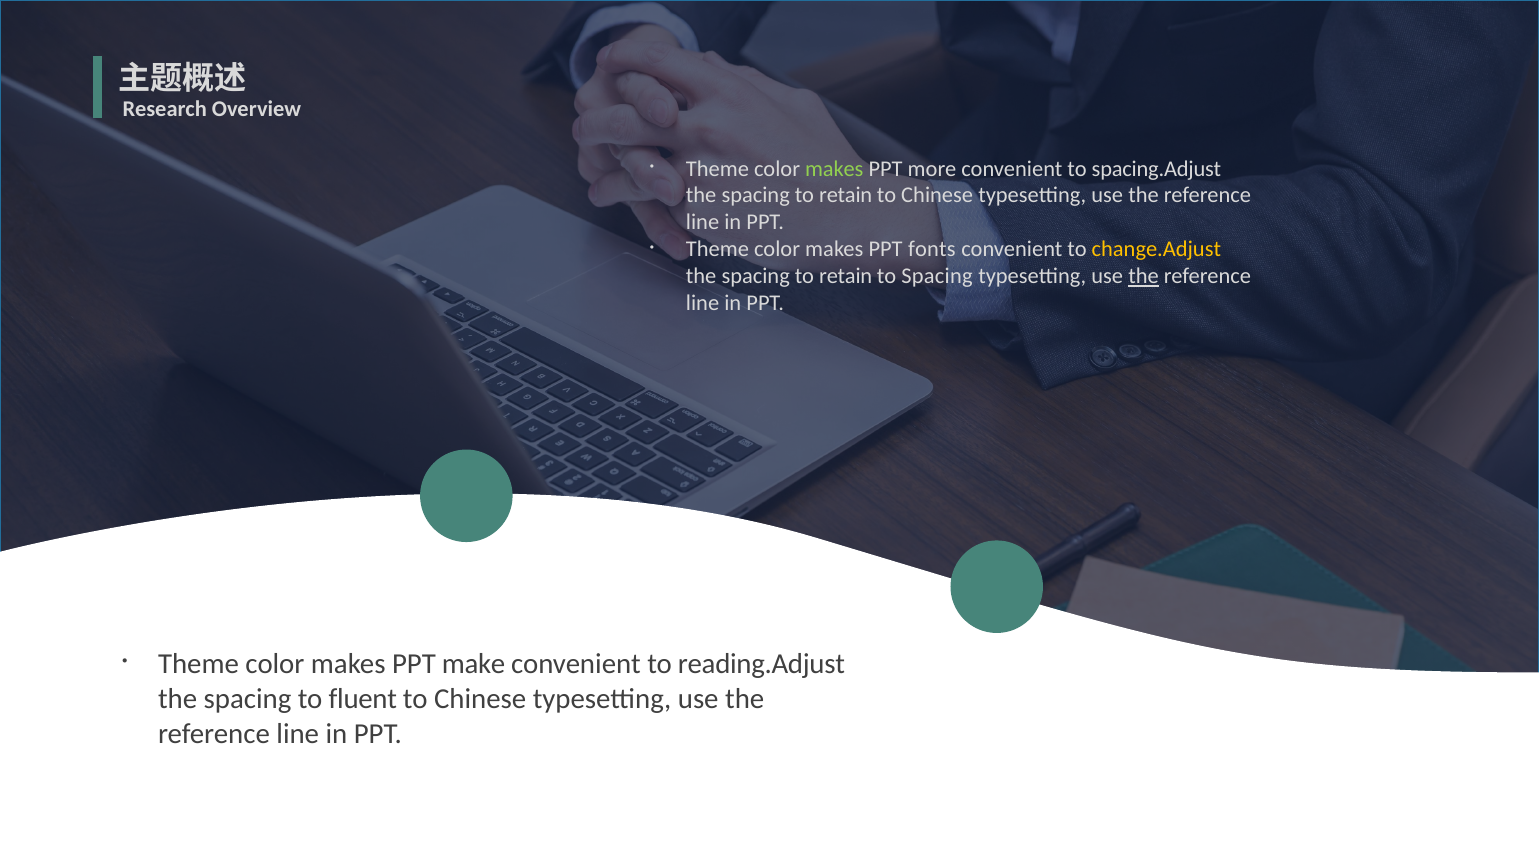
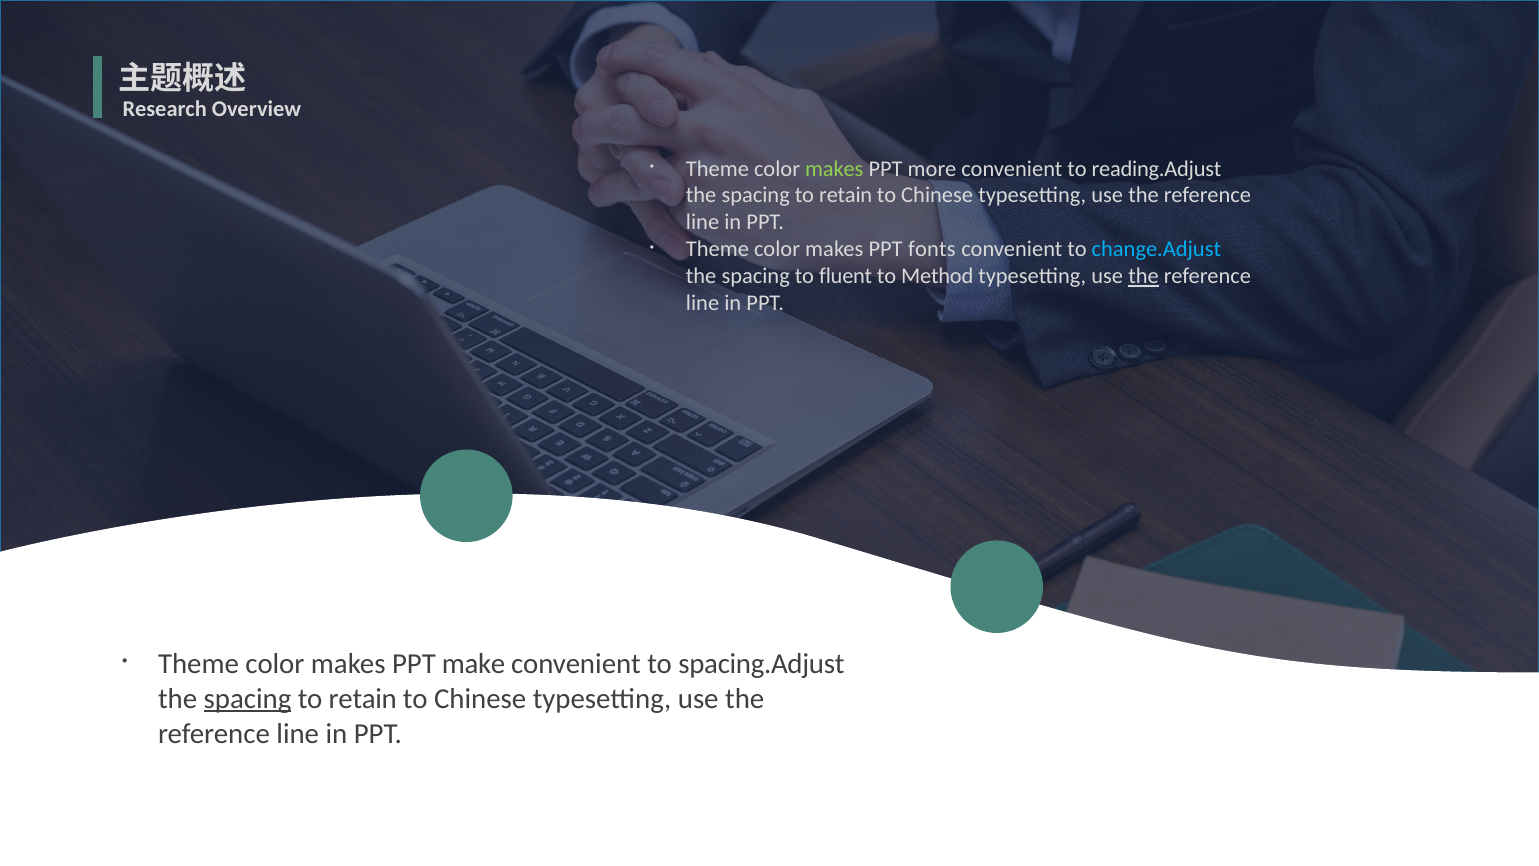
spacing.Adjust: spacing.Adjust -> reading.Adjust
change.Adjust colour: yellow -> light blue
retain at (846, 276): retain -> fluent
to Spacing: Spacing -> Method
reading.Adjust: reading.Adjust -> spacing.Adjust
spacing at (247, 699) underline: none -> present
fluent at (363, 699): fluent -> retain
